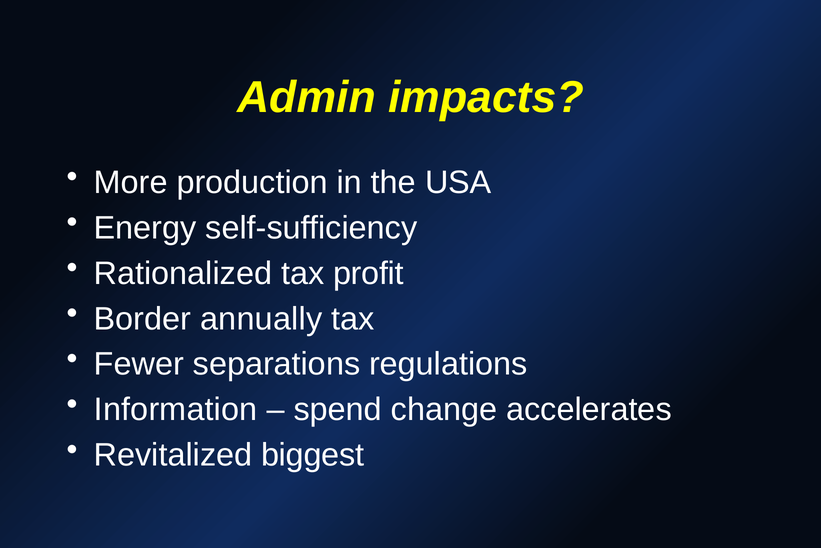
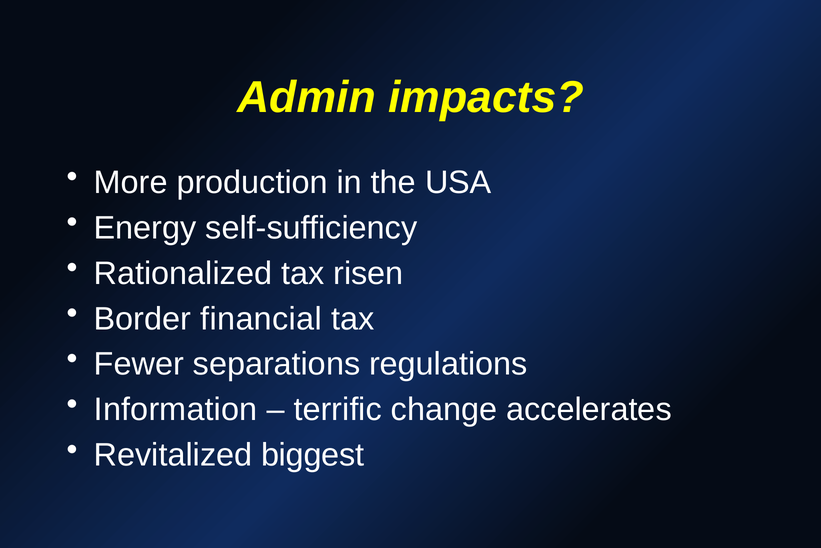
profit: profit -> risen
annually: annually -> financial
spend: spend -> terrific
